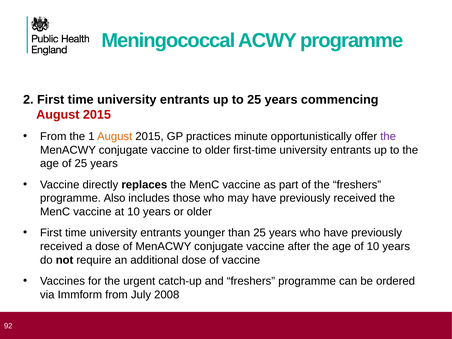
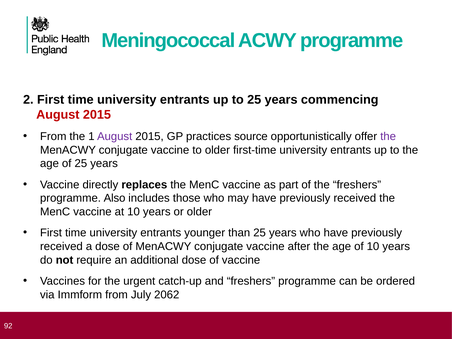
August at (115, 136) colour: orange -> purple
minute: minute -> source
2008: 2008 -> 2062
